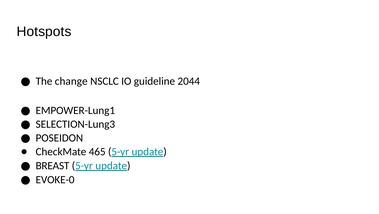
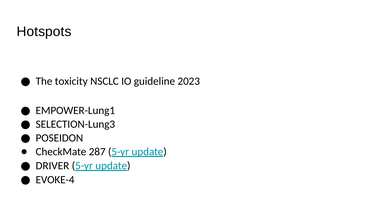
change: change -> toxicity
2044: 2044 -> 2023
465: 465 -> 287
BREAST: BREAST -> DRIVER
EVOKE-0: EVOKE-0 -> EVOKE-4
